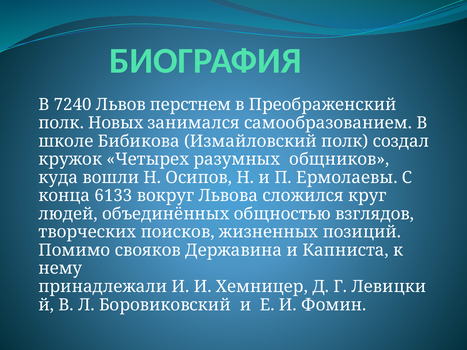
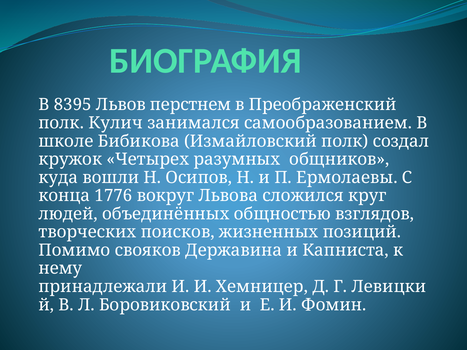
7240: 7240 -> 8395
Новых: Новых -> Кулич
6133: 6133 -> 1776
